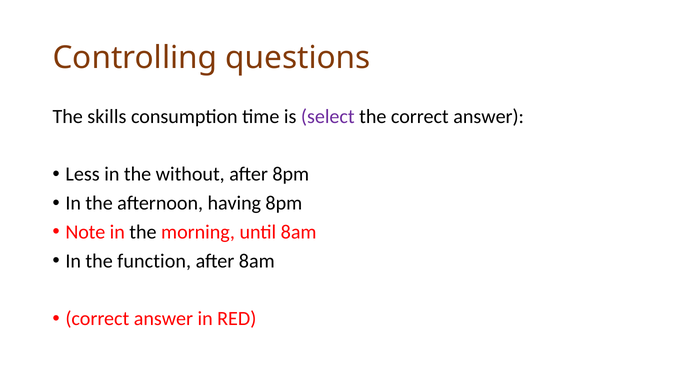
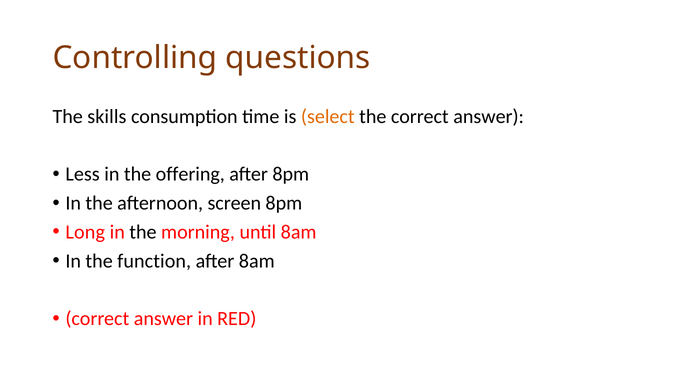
select colour: purple -> orange
without: without -> offering
having: having -> screen
Note: Note -> Long
